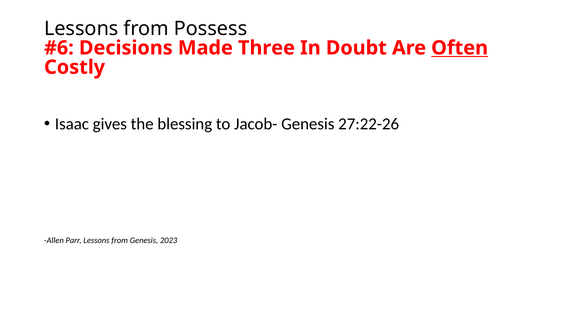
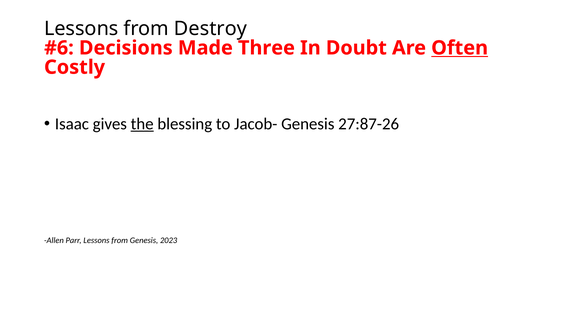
Possess: Possess -> Destroy
the underline: none -> present
27:22-26: 27:22-26 -> 27:87-26
